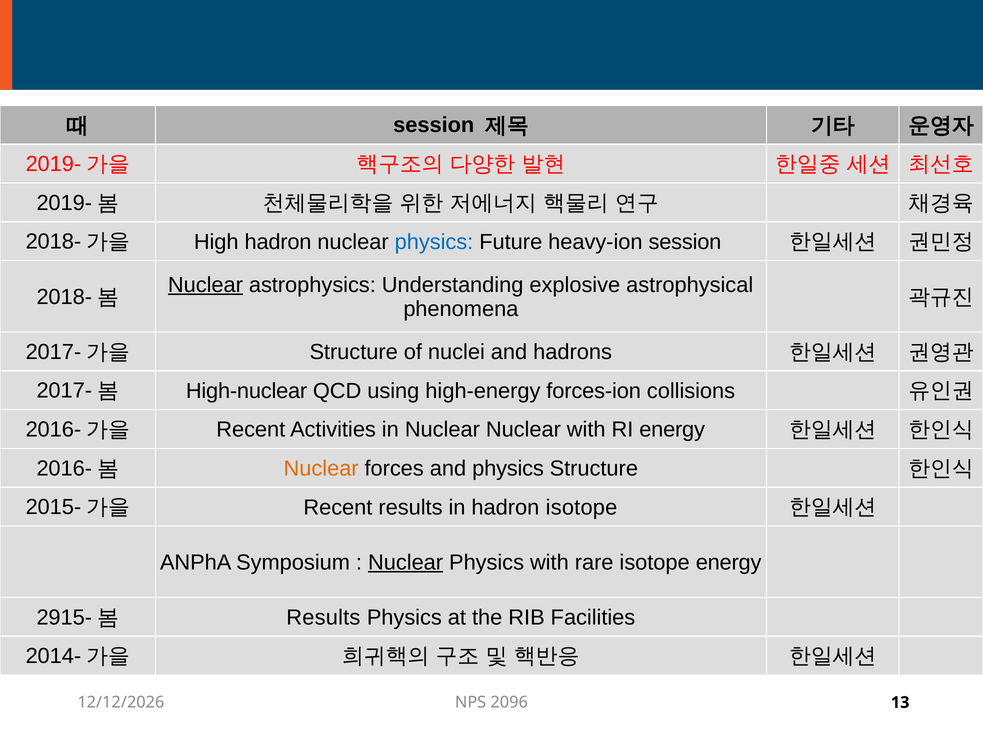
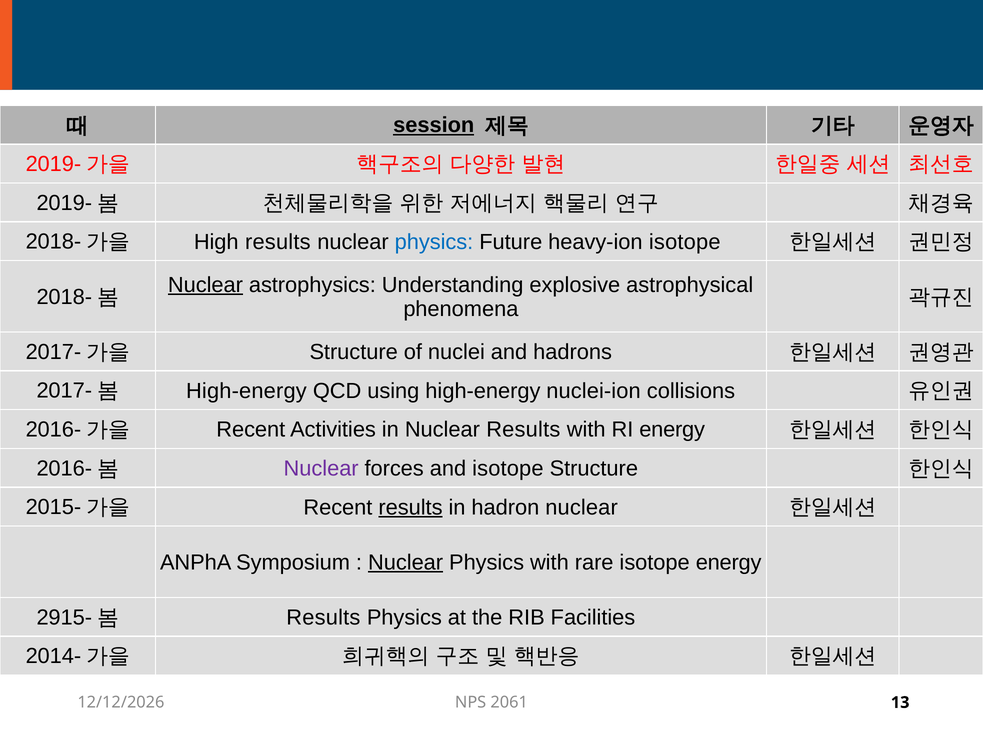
session at (434, 125) underline: none -> present
High hadron: hadron -> results
heavy-ion session: session -> isotope
High-nuclear at (247, 391): High-nuclear -> High-energy
forces-ion: forces-ion -> nuclei-ion
Nuclear Nuclear: Nuclear -> Results
Nuclear at (321, 469) colour: orange -> purple
and physics: physics -> isotope
results at (410, 508) underline: none -> present
hadron isotope: isotope -> nuclear
2096: 2096 -> 2061
